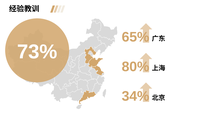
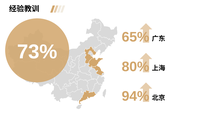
34%: 34% -> 94%
